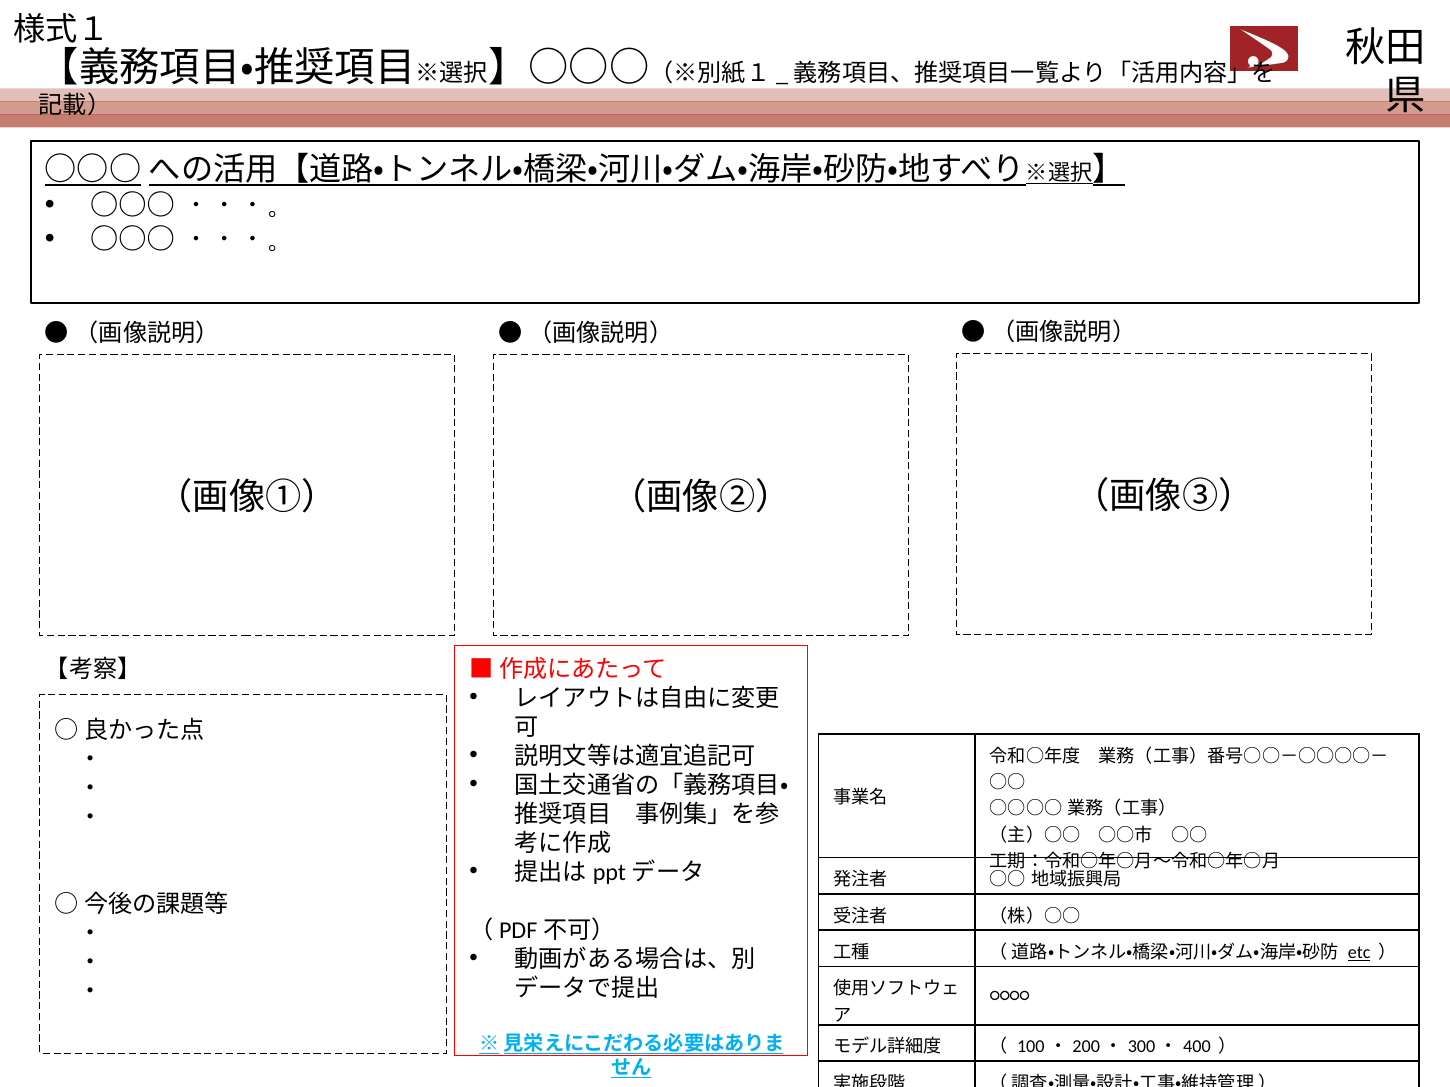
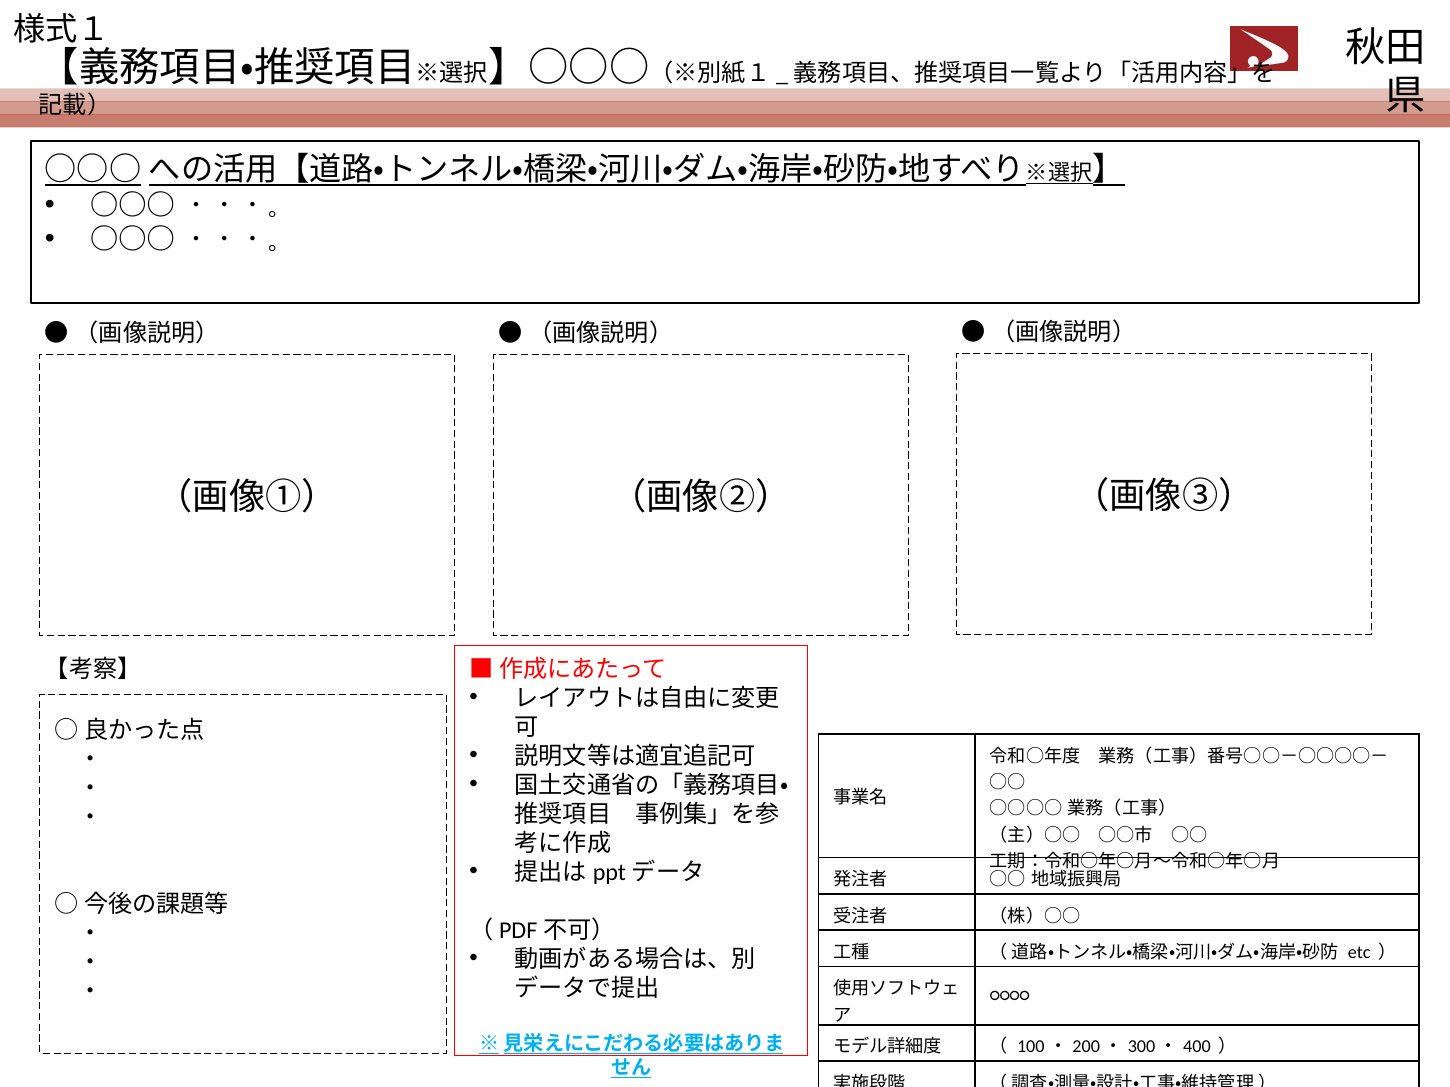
etc underline: present -> none
